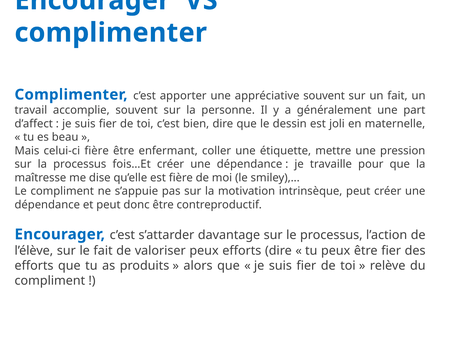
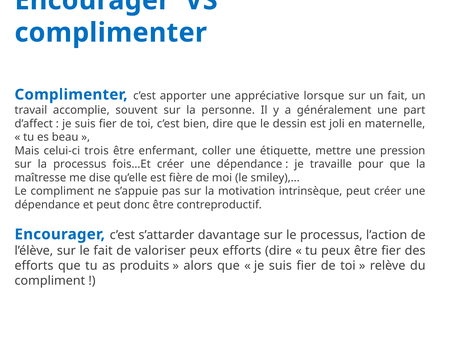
appréciative souvent: souvent -> lorsque
celui-ci fière: fière -> trois
